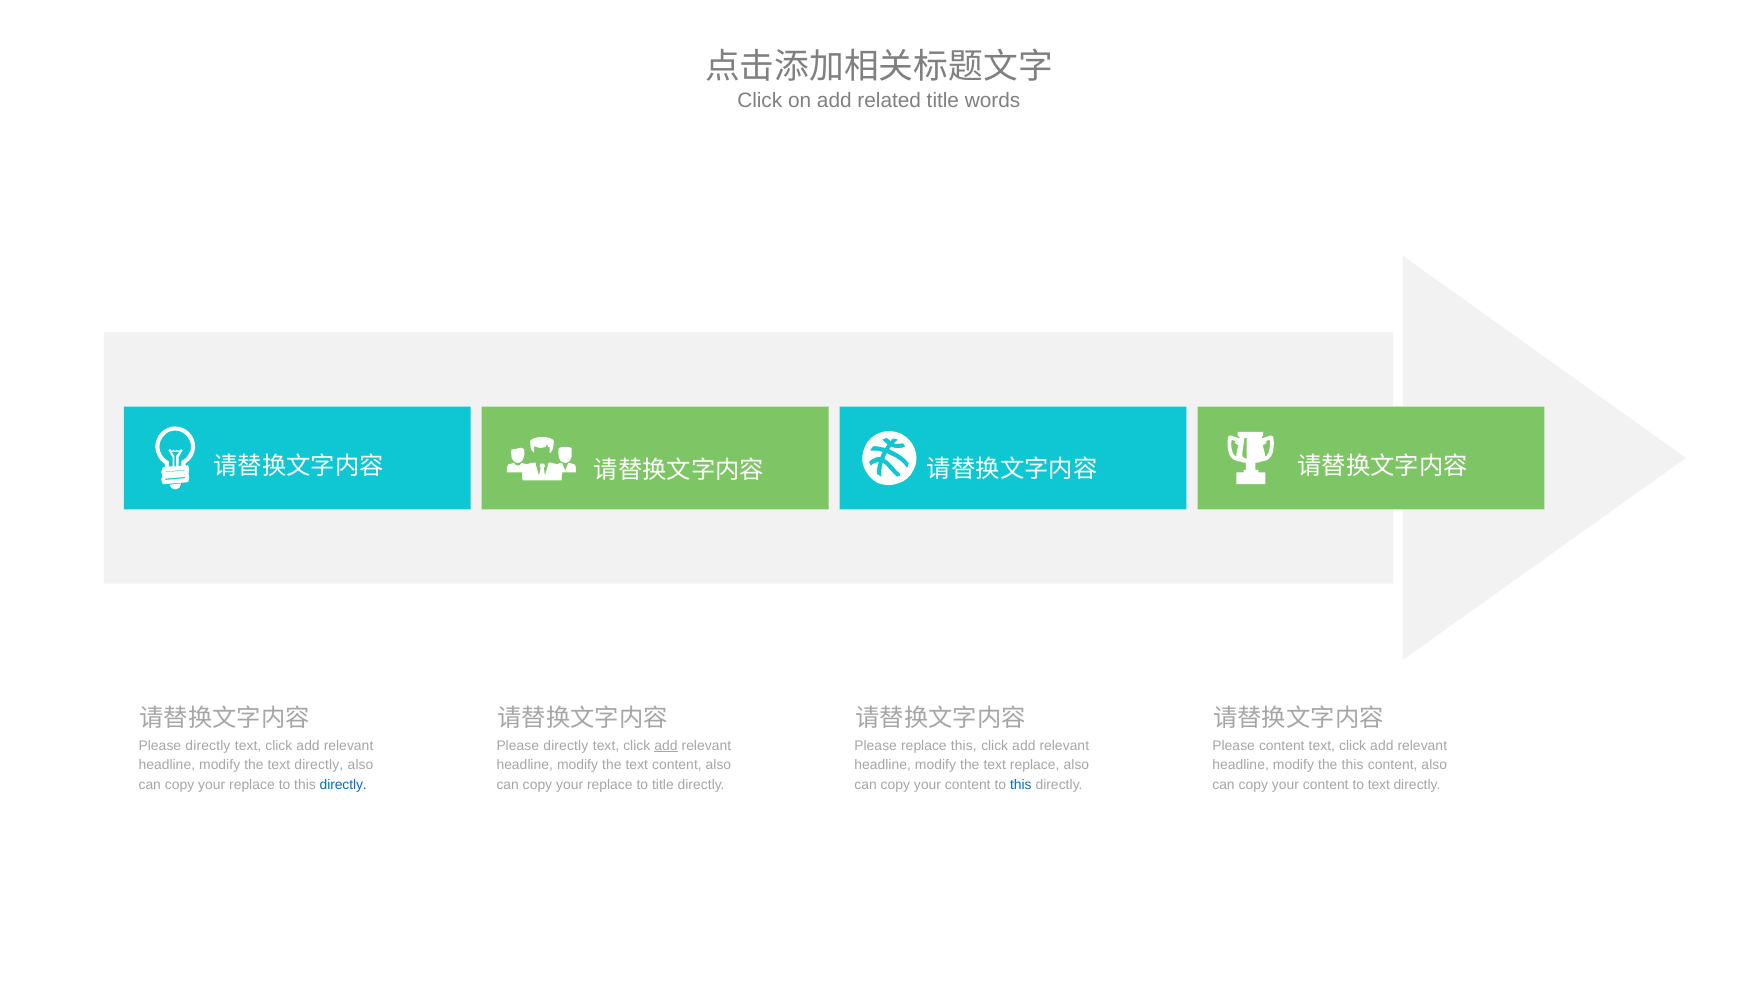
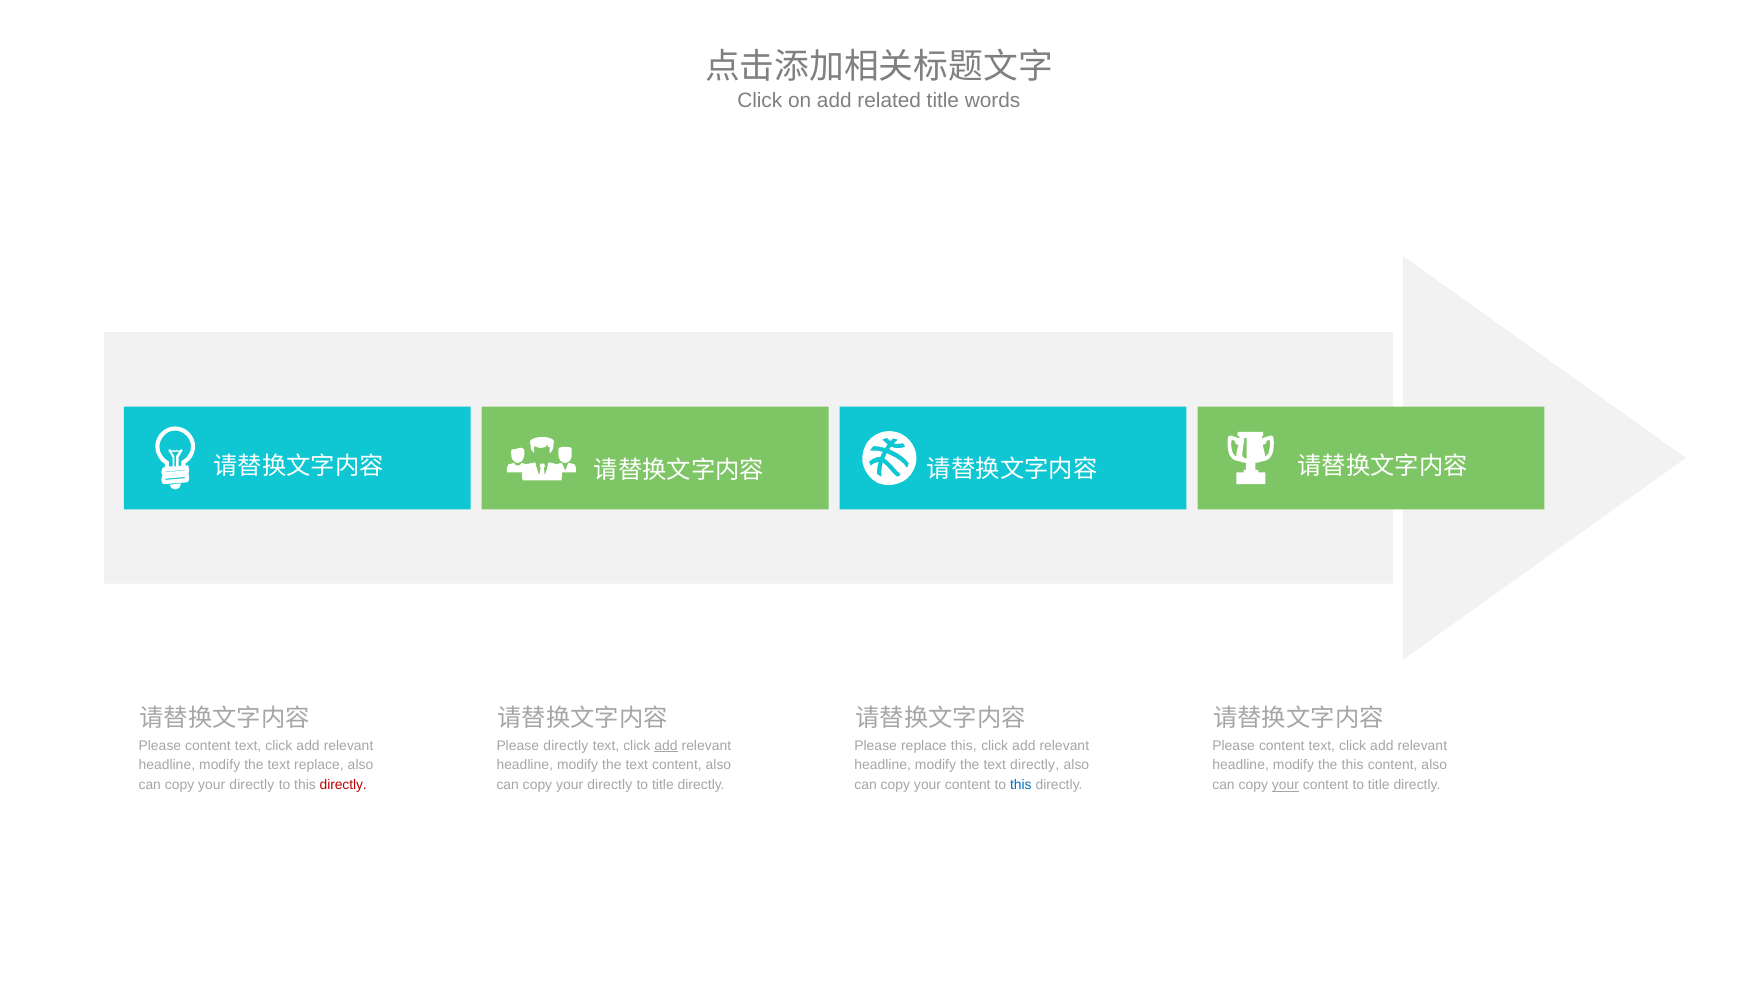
directly at (208, 745): directly -> content
the text directly: directly -> replace
text replace: replace -> directly
replace at (252, 785): replace -> directly
directly at (343, 785) colour: blue -> red
replace at (610, 785): replace -> directly
your at (1285, 785) underline: none -> present
content to text: text -> title
